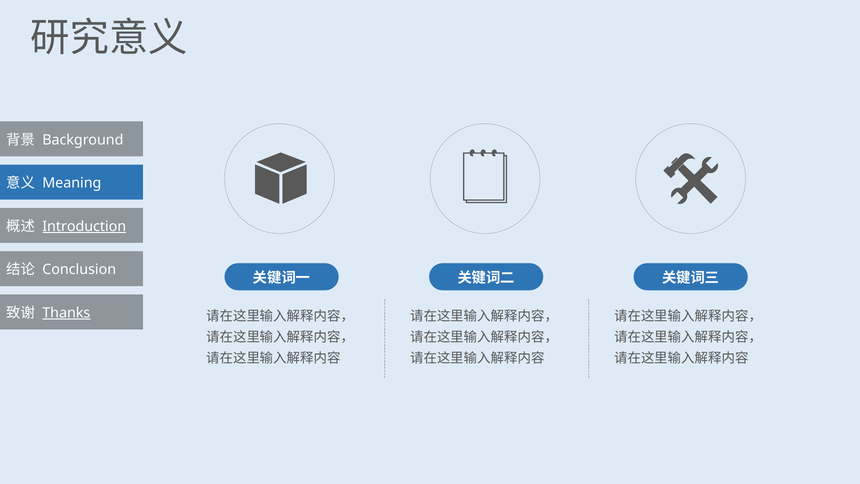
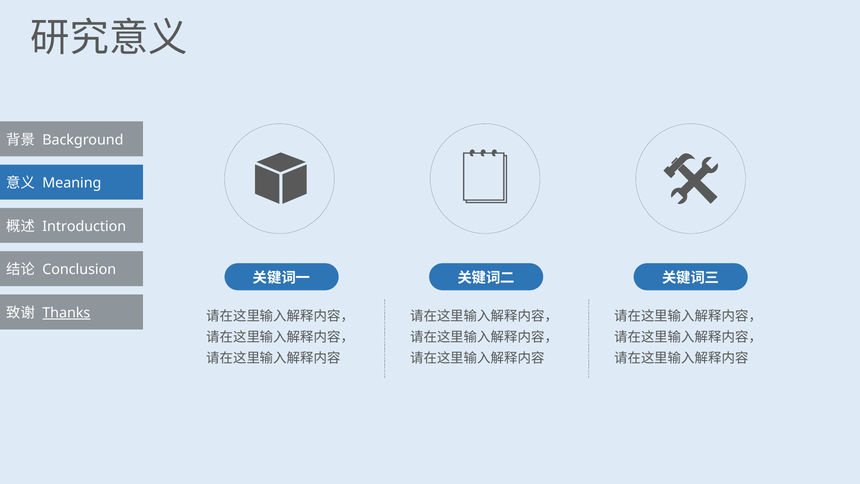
Introduction underline: present -> none
